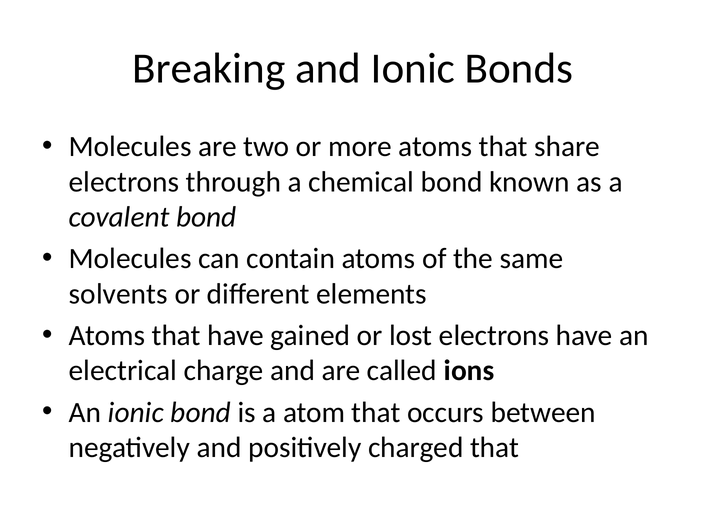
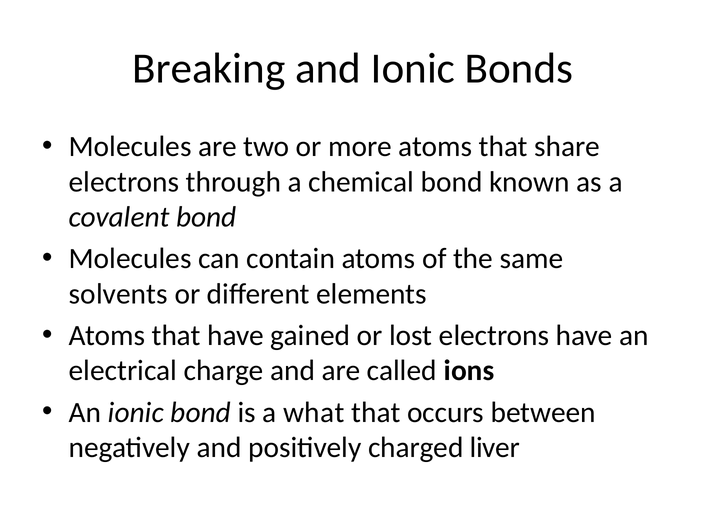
atom: atom -> what
charged that: that -> liver
